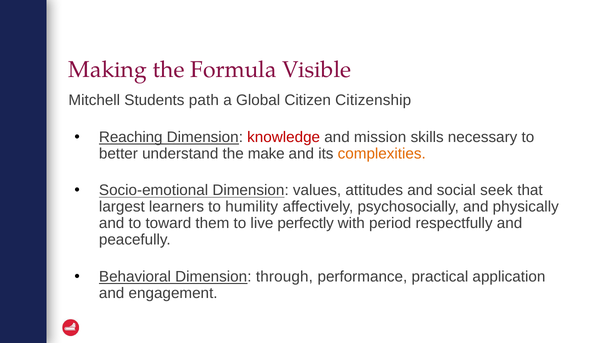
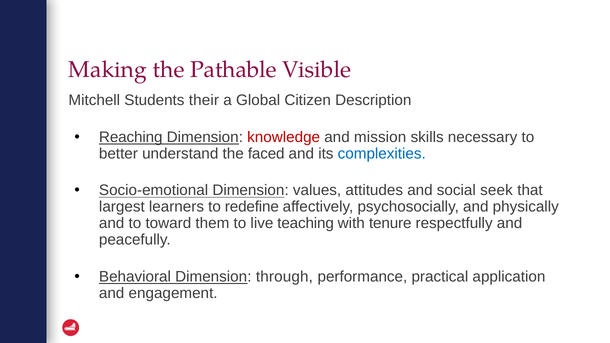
Formula: Formula -> Pathable
path: path -> their
Citizenship: Citizenship -> Description
make: make -> faced
complexities colour: orange -> blue
humility: humility -> redefine
perfectly: perfectly -> teaching
period: period -> tenure
